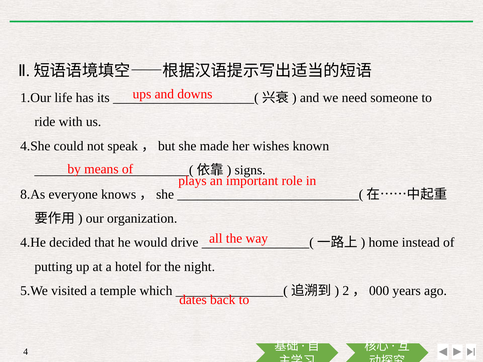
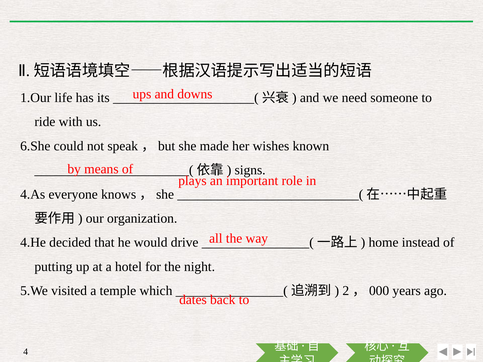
4.She: 4.She -> 6.She
8.As: 8.As -> 4.As
